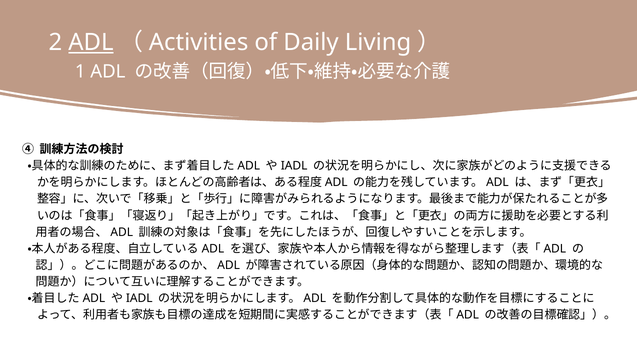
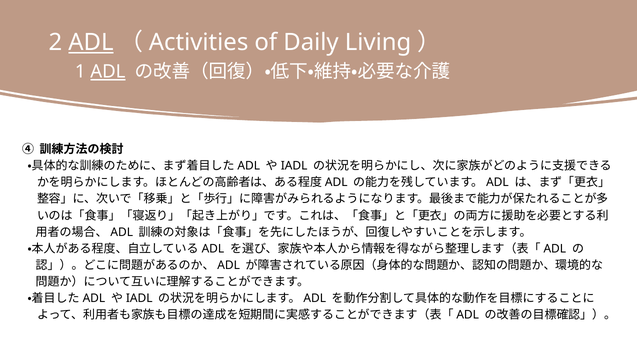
ADL at (108, 72) underline: none -> present
